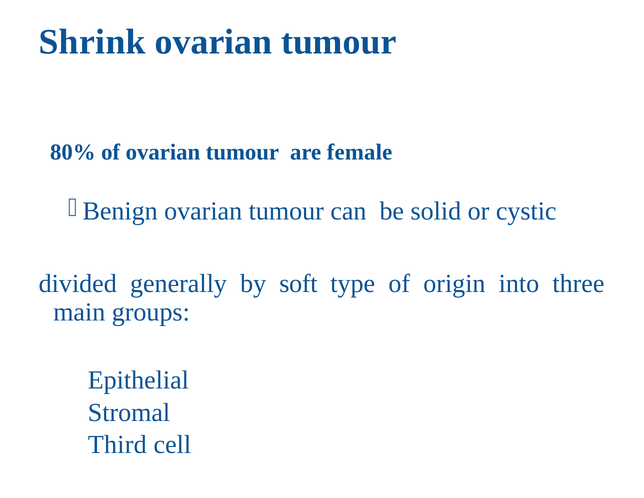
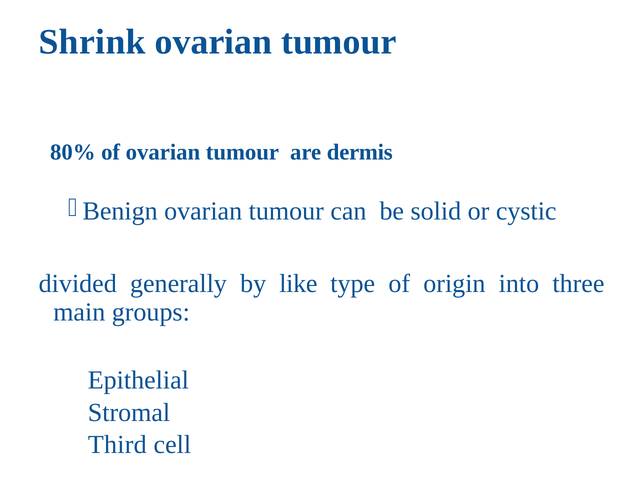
female: female -> dermis
soft: soft -> like
